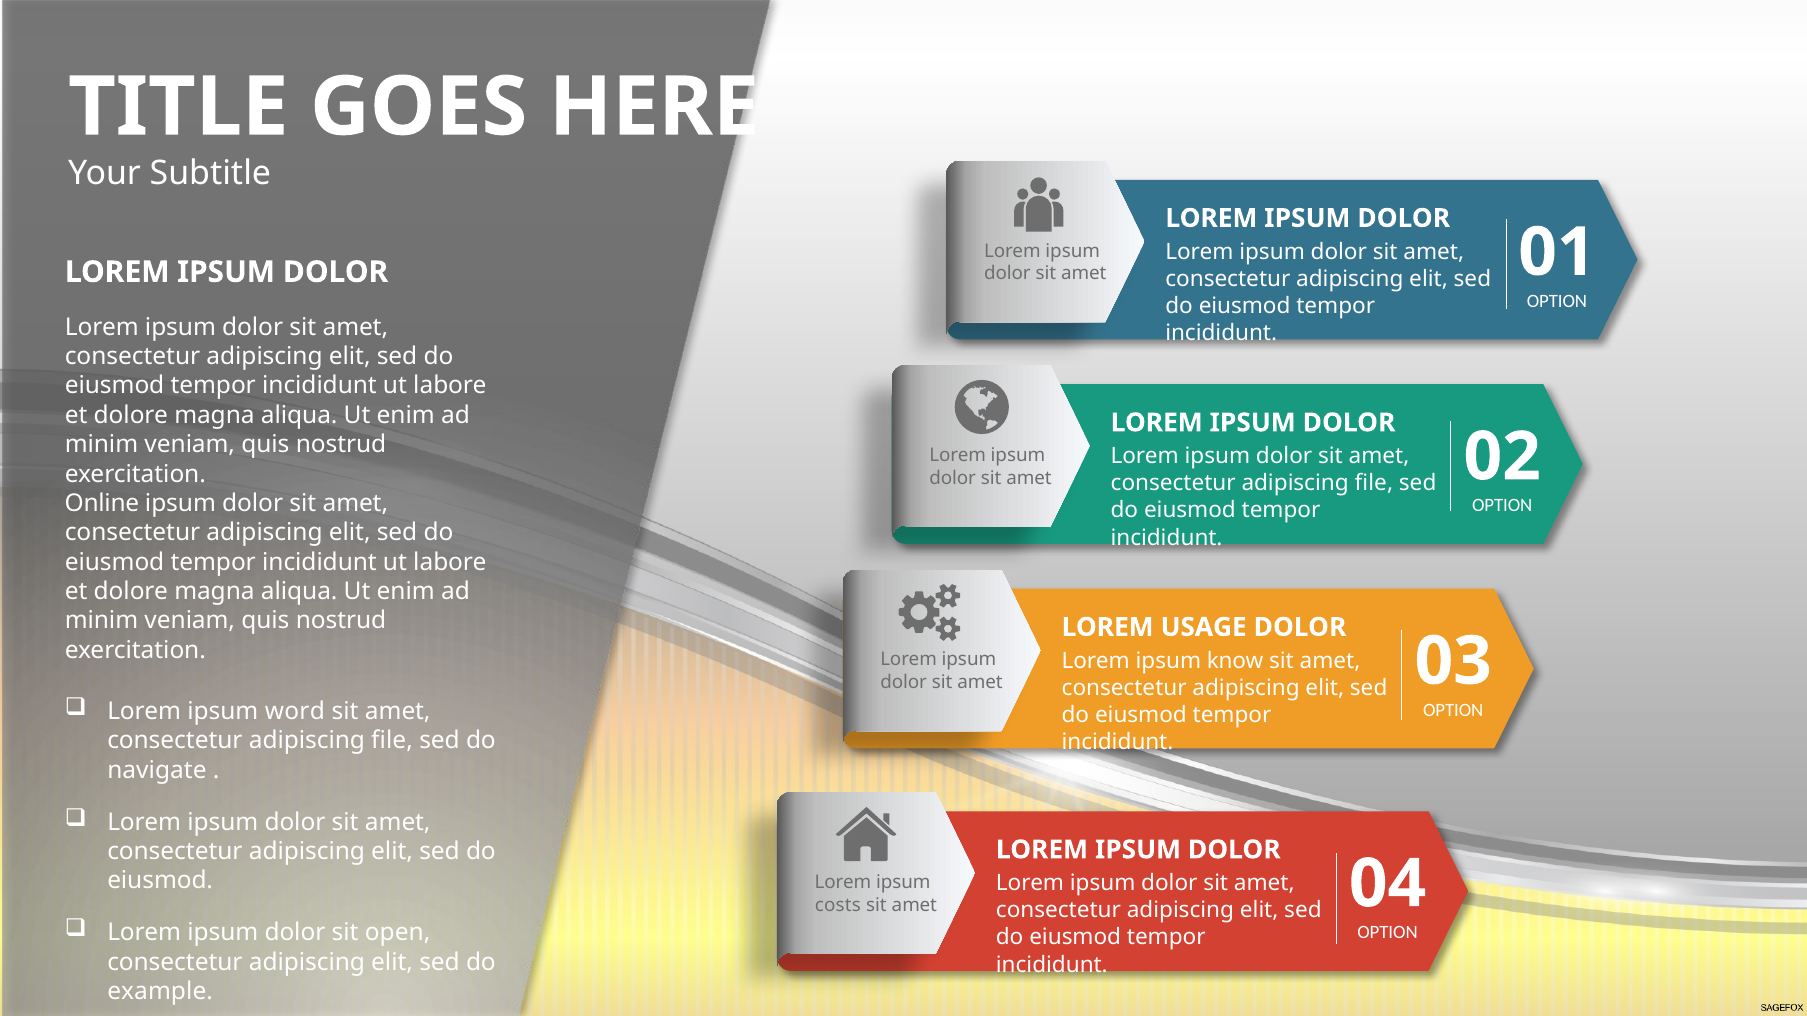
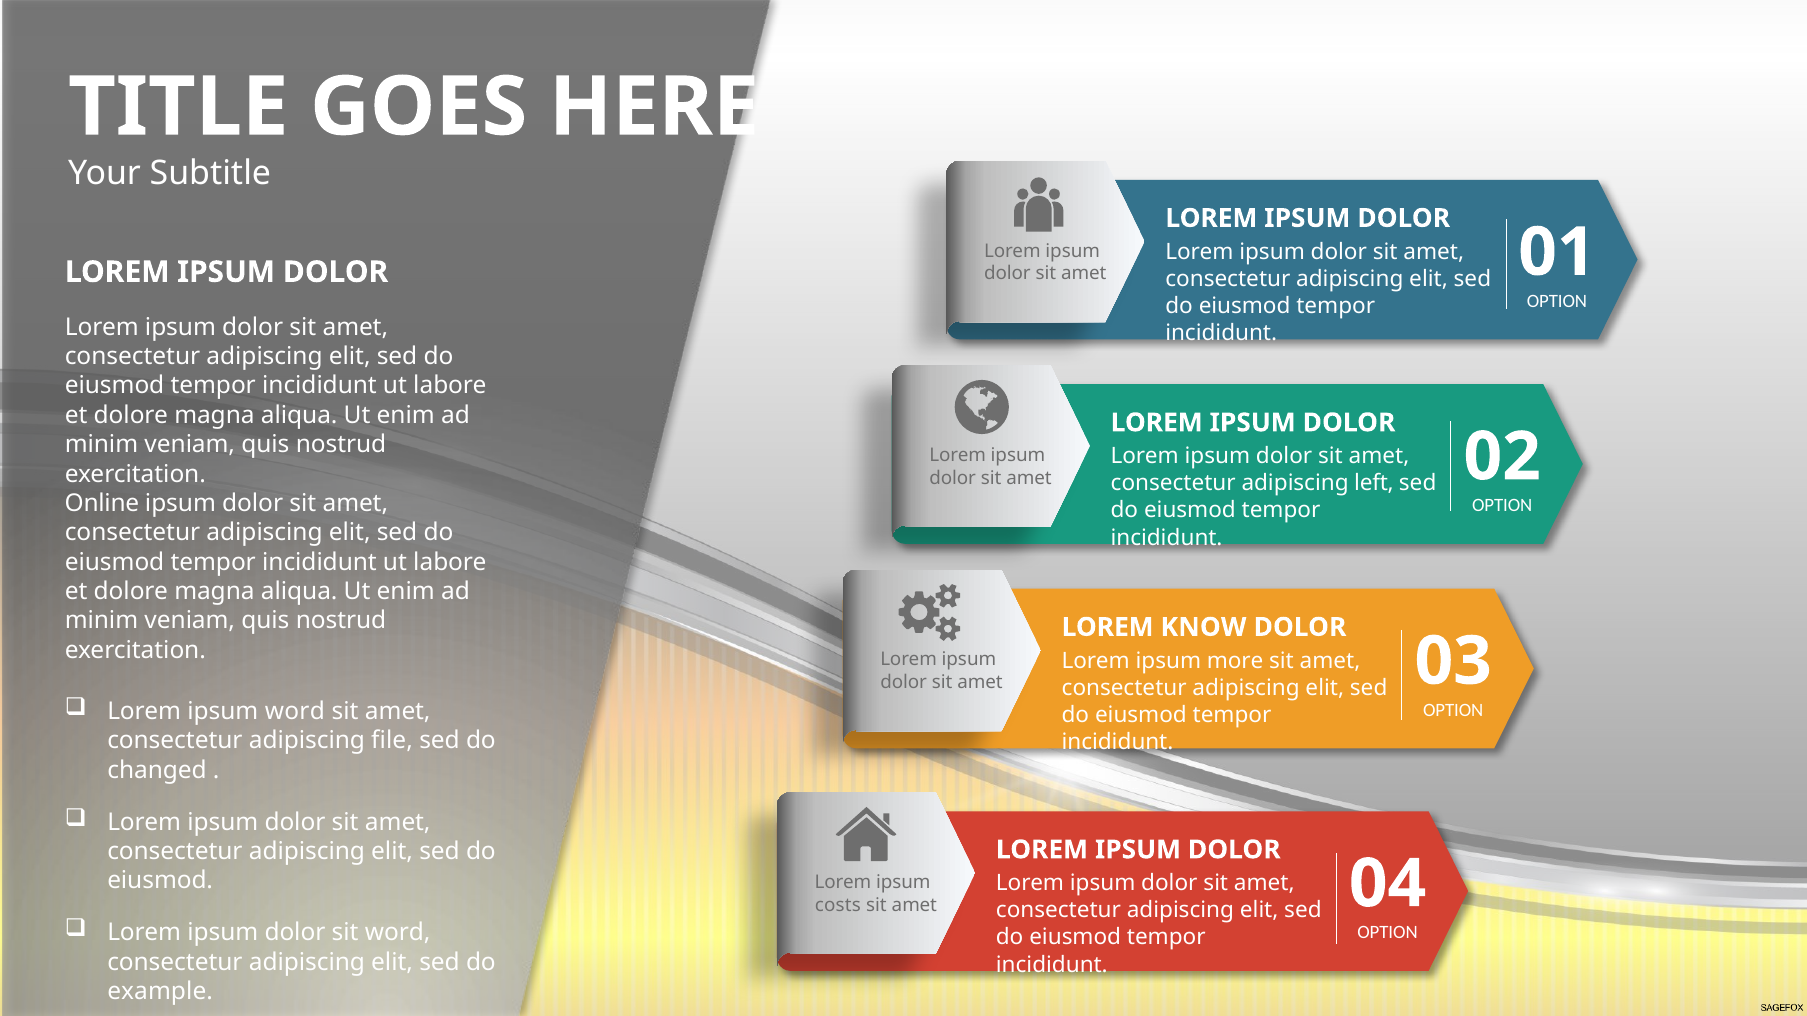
file at (1374, 484): file -> left
USAGE: USAGE -> KNOW
know: know -> more
navigate: navigate -> changed
sit open: open -> word
